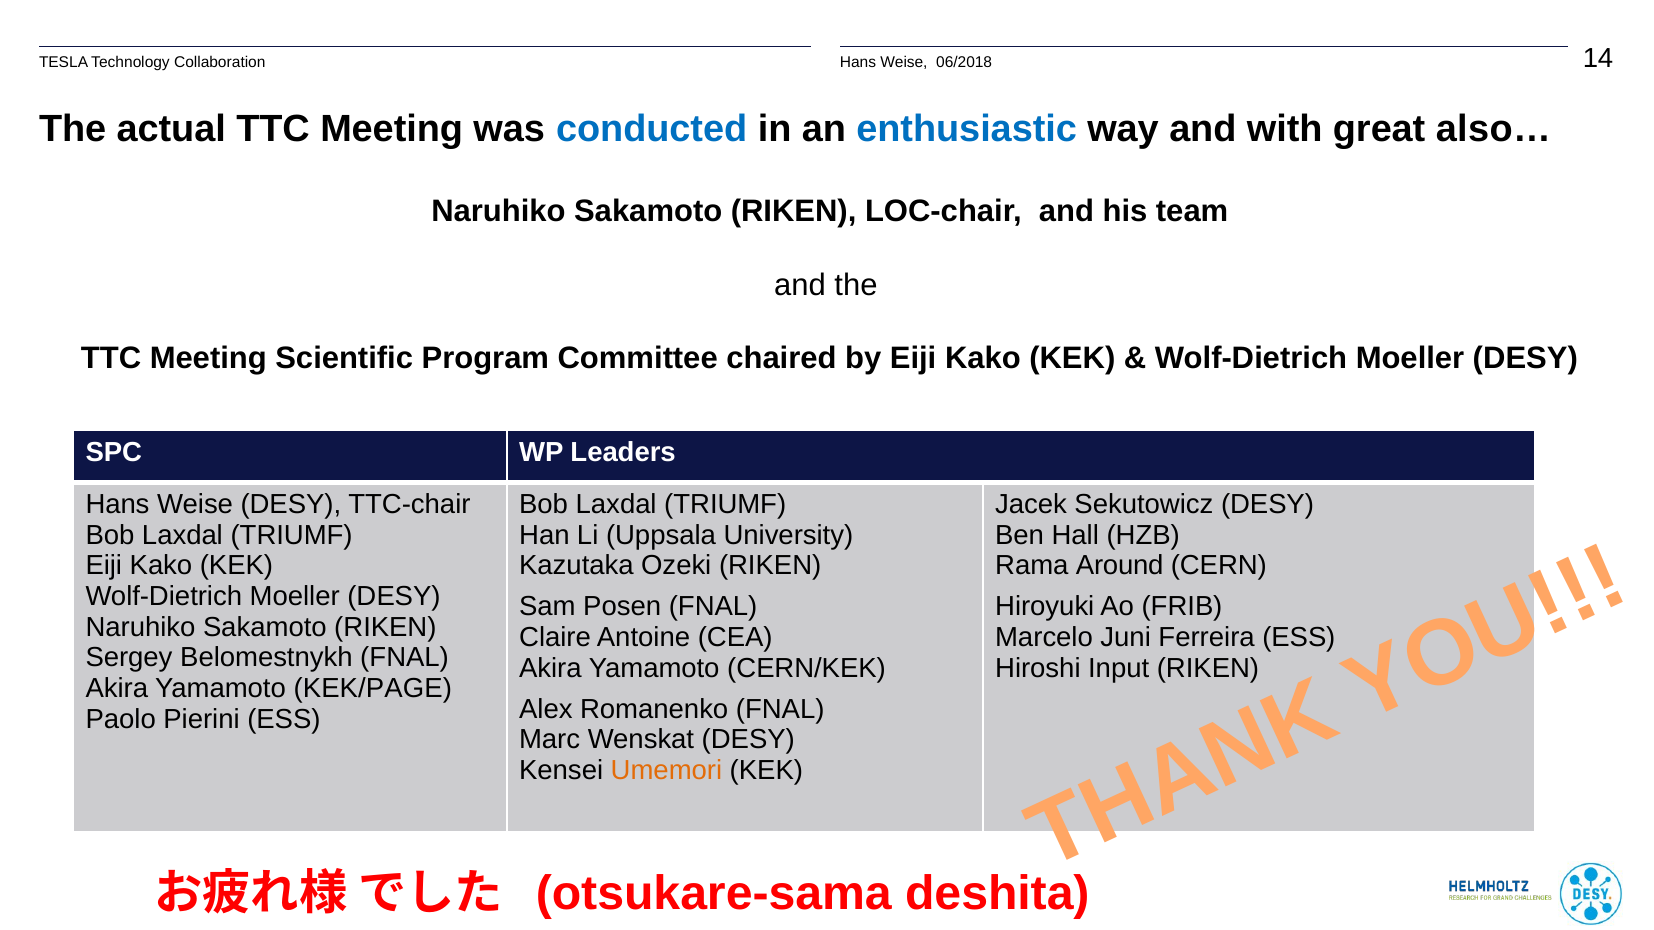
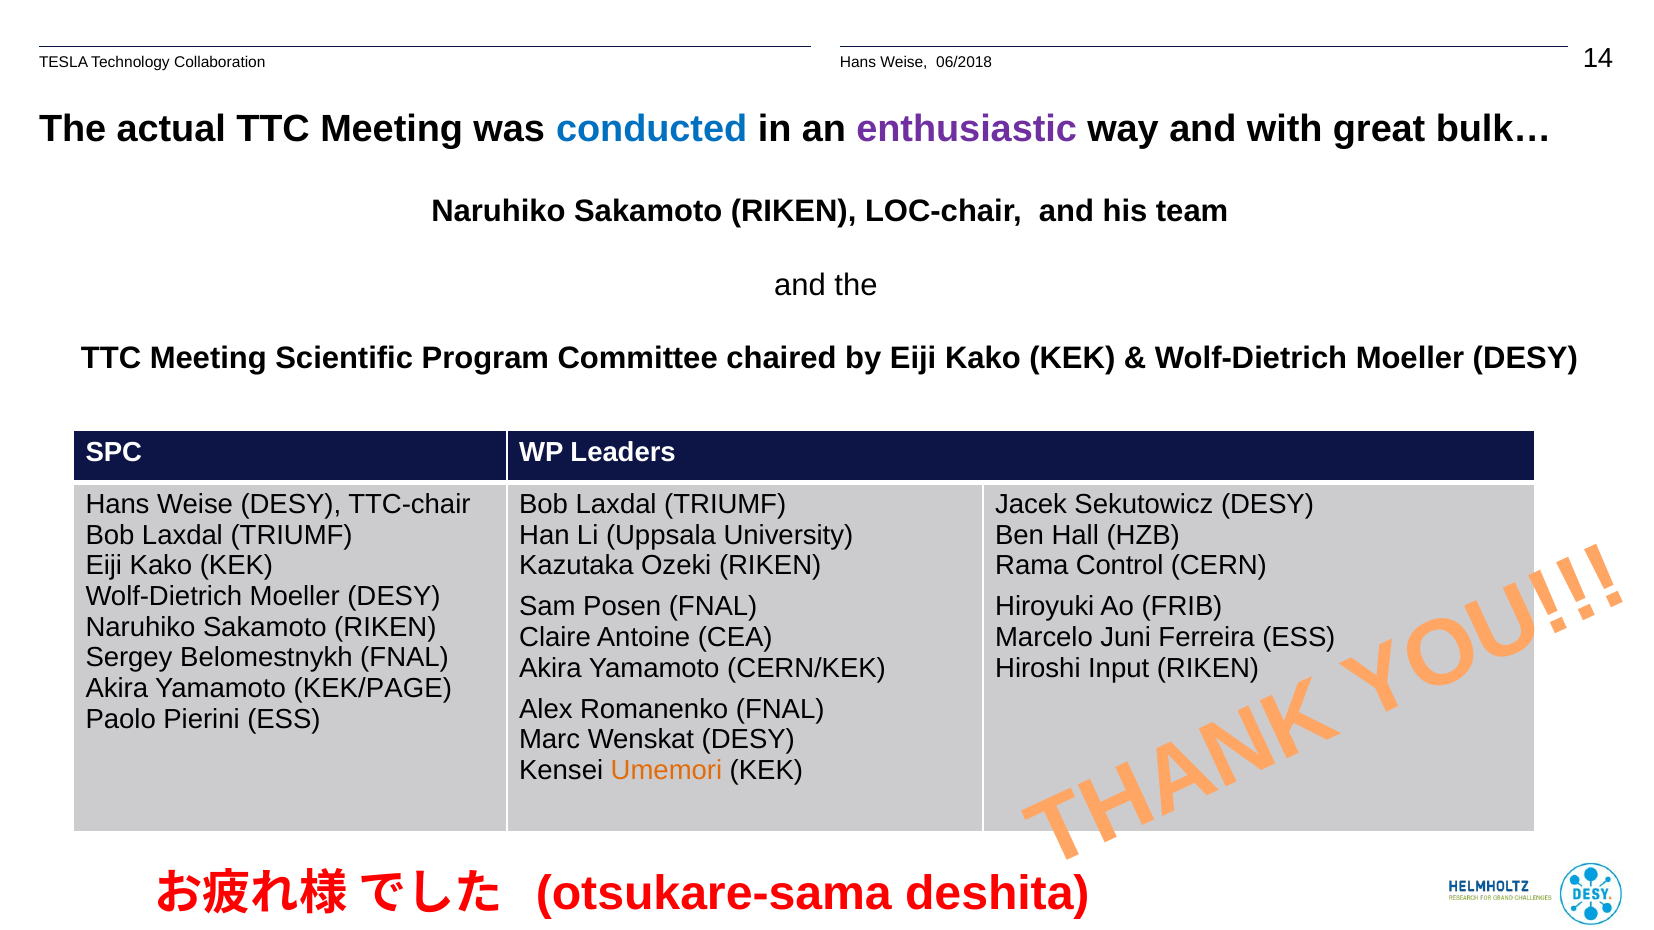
enthusiastic colour: blue -> purple
also…: also… -> bulk…
Around: Around -> Control
